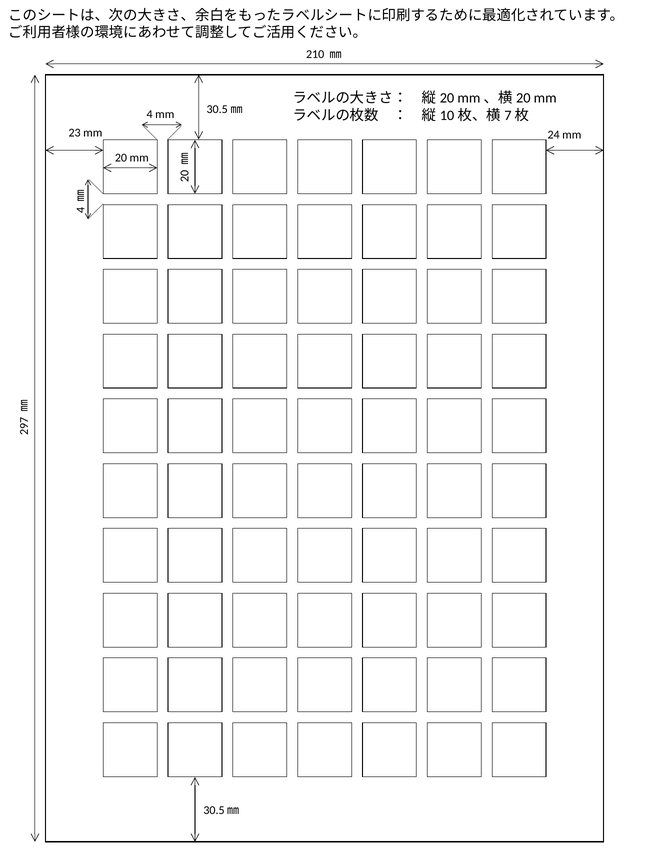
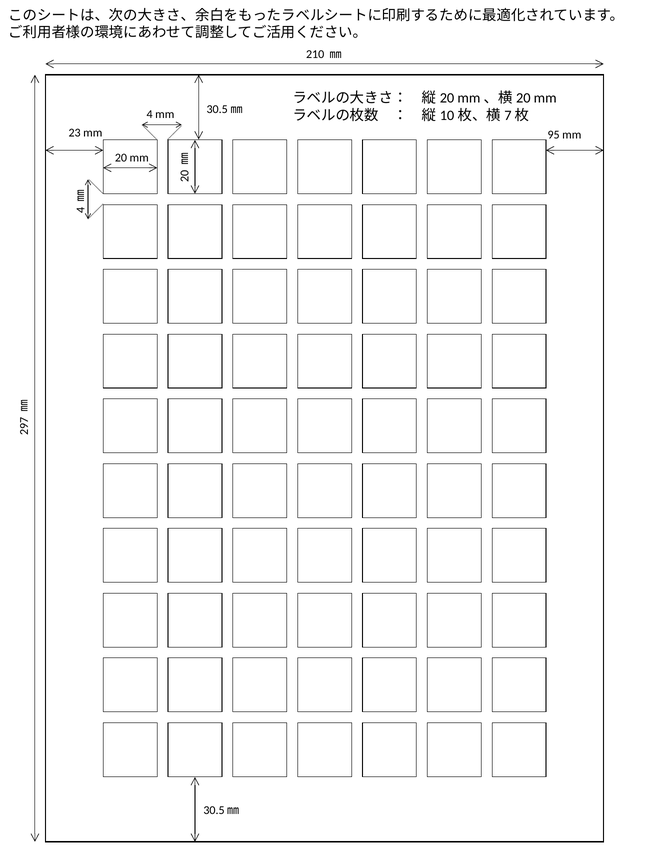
24: 24 -> 95
